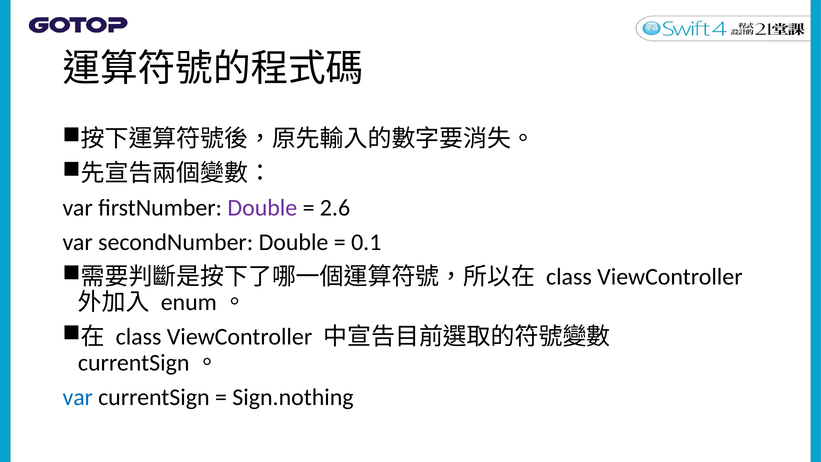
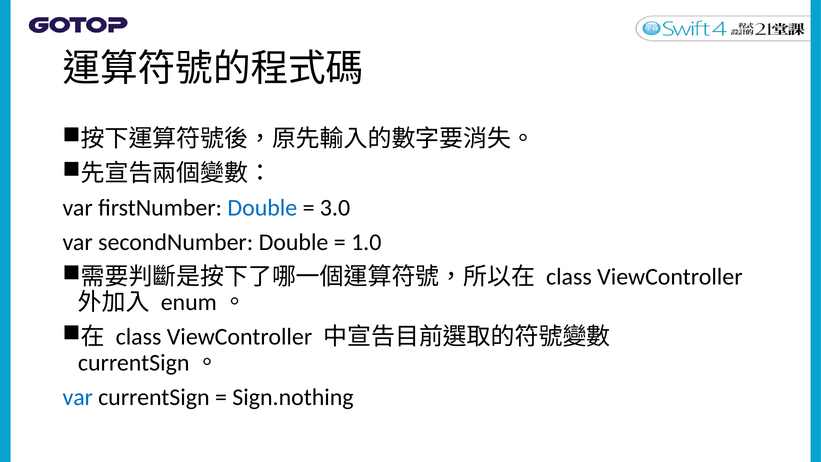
Double at (262, 208) colour: purple -> blue
2.6: 2.6 -> 3.0
0.1: 0.1 -> 1.0
